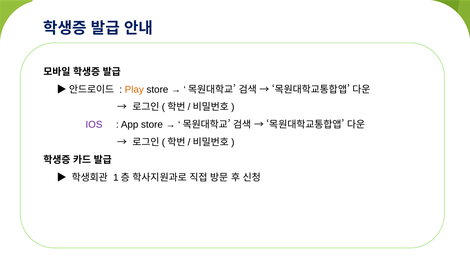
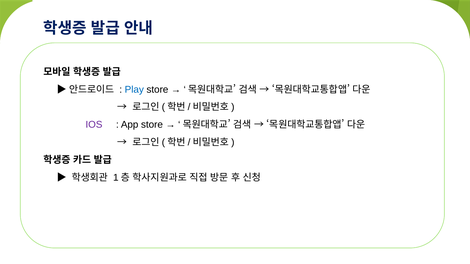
Play colour: orange -> blue
